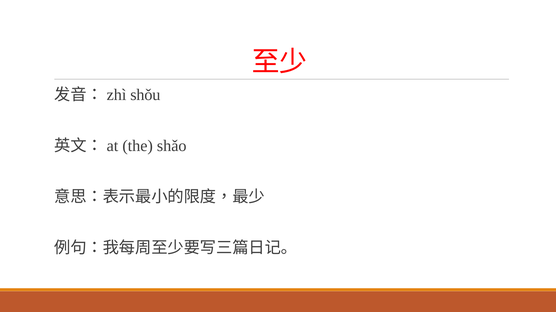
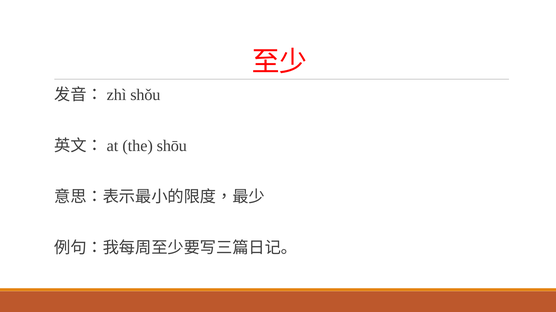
shǎo: shǎo -> shōu
